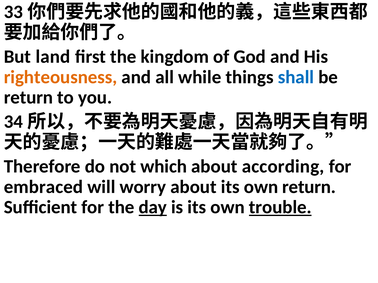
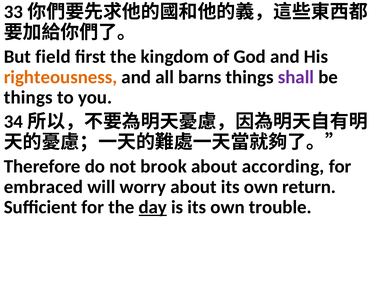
land: land -> field
while: while -> barns
shall colour: blue -> purple
return at (28, 98): return -> things
which: which -> brook
trouble underline: present -> none
